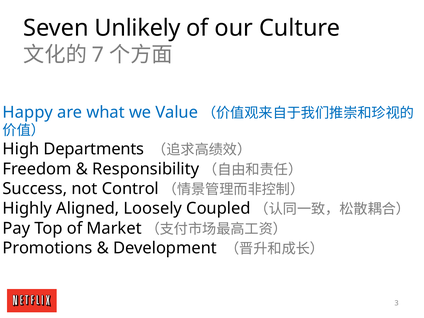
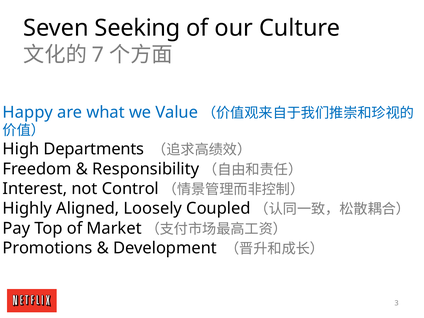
Unlikely: Unlikely -> Seeking
Success: Success -> Interest
